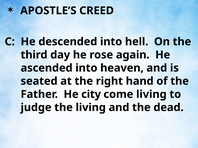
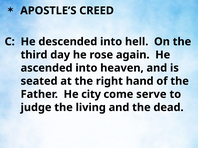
come living: living -> serve
